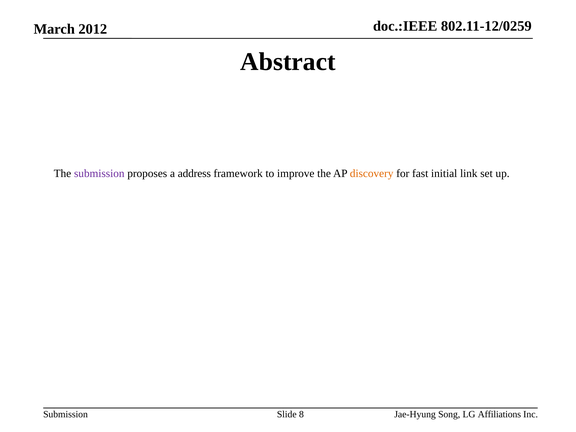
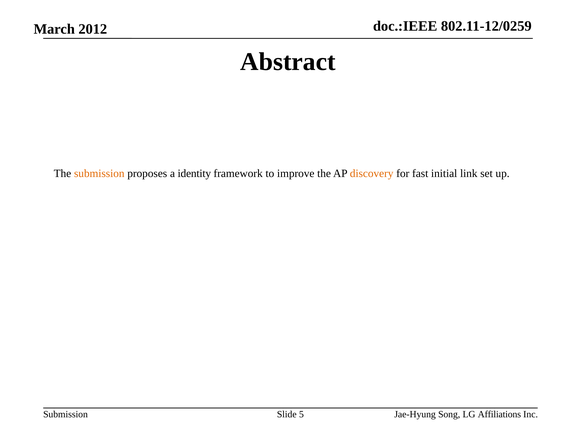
submission at (99, 174) colour: purple -> orange
address: address -> identity
8: 8 -> 5
